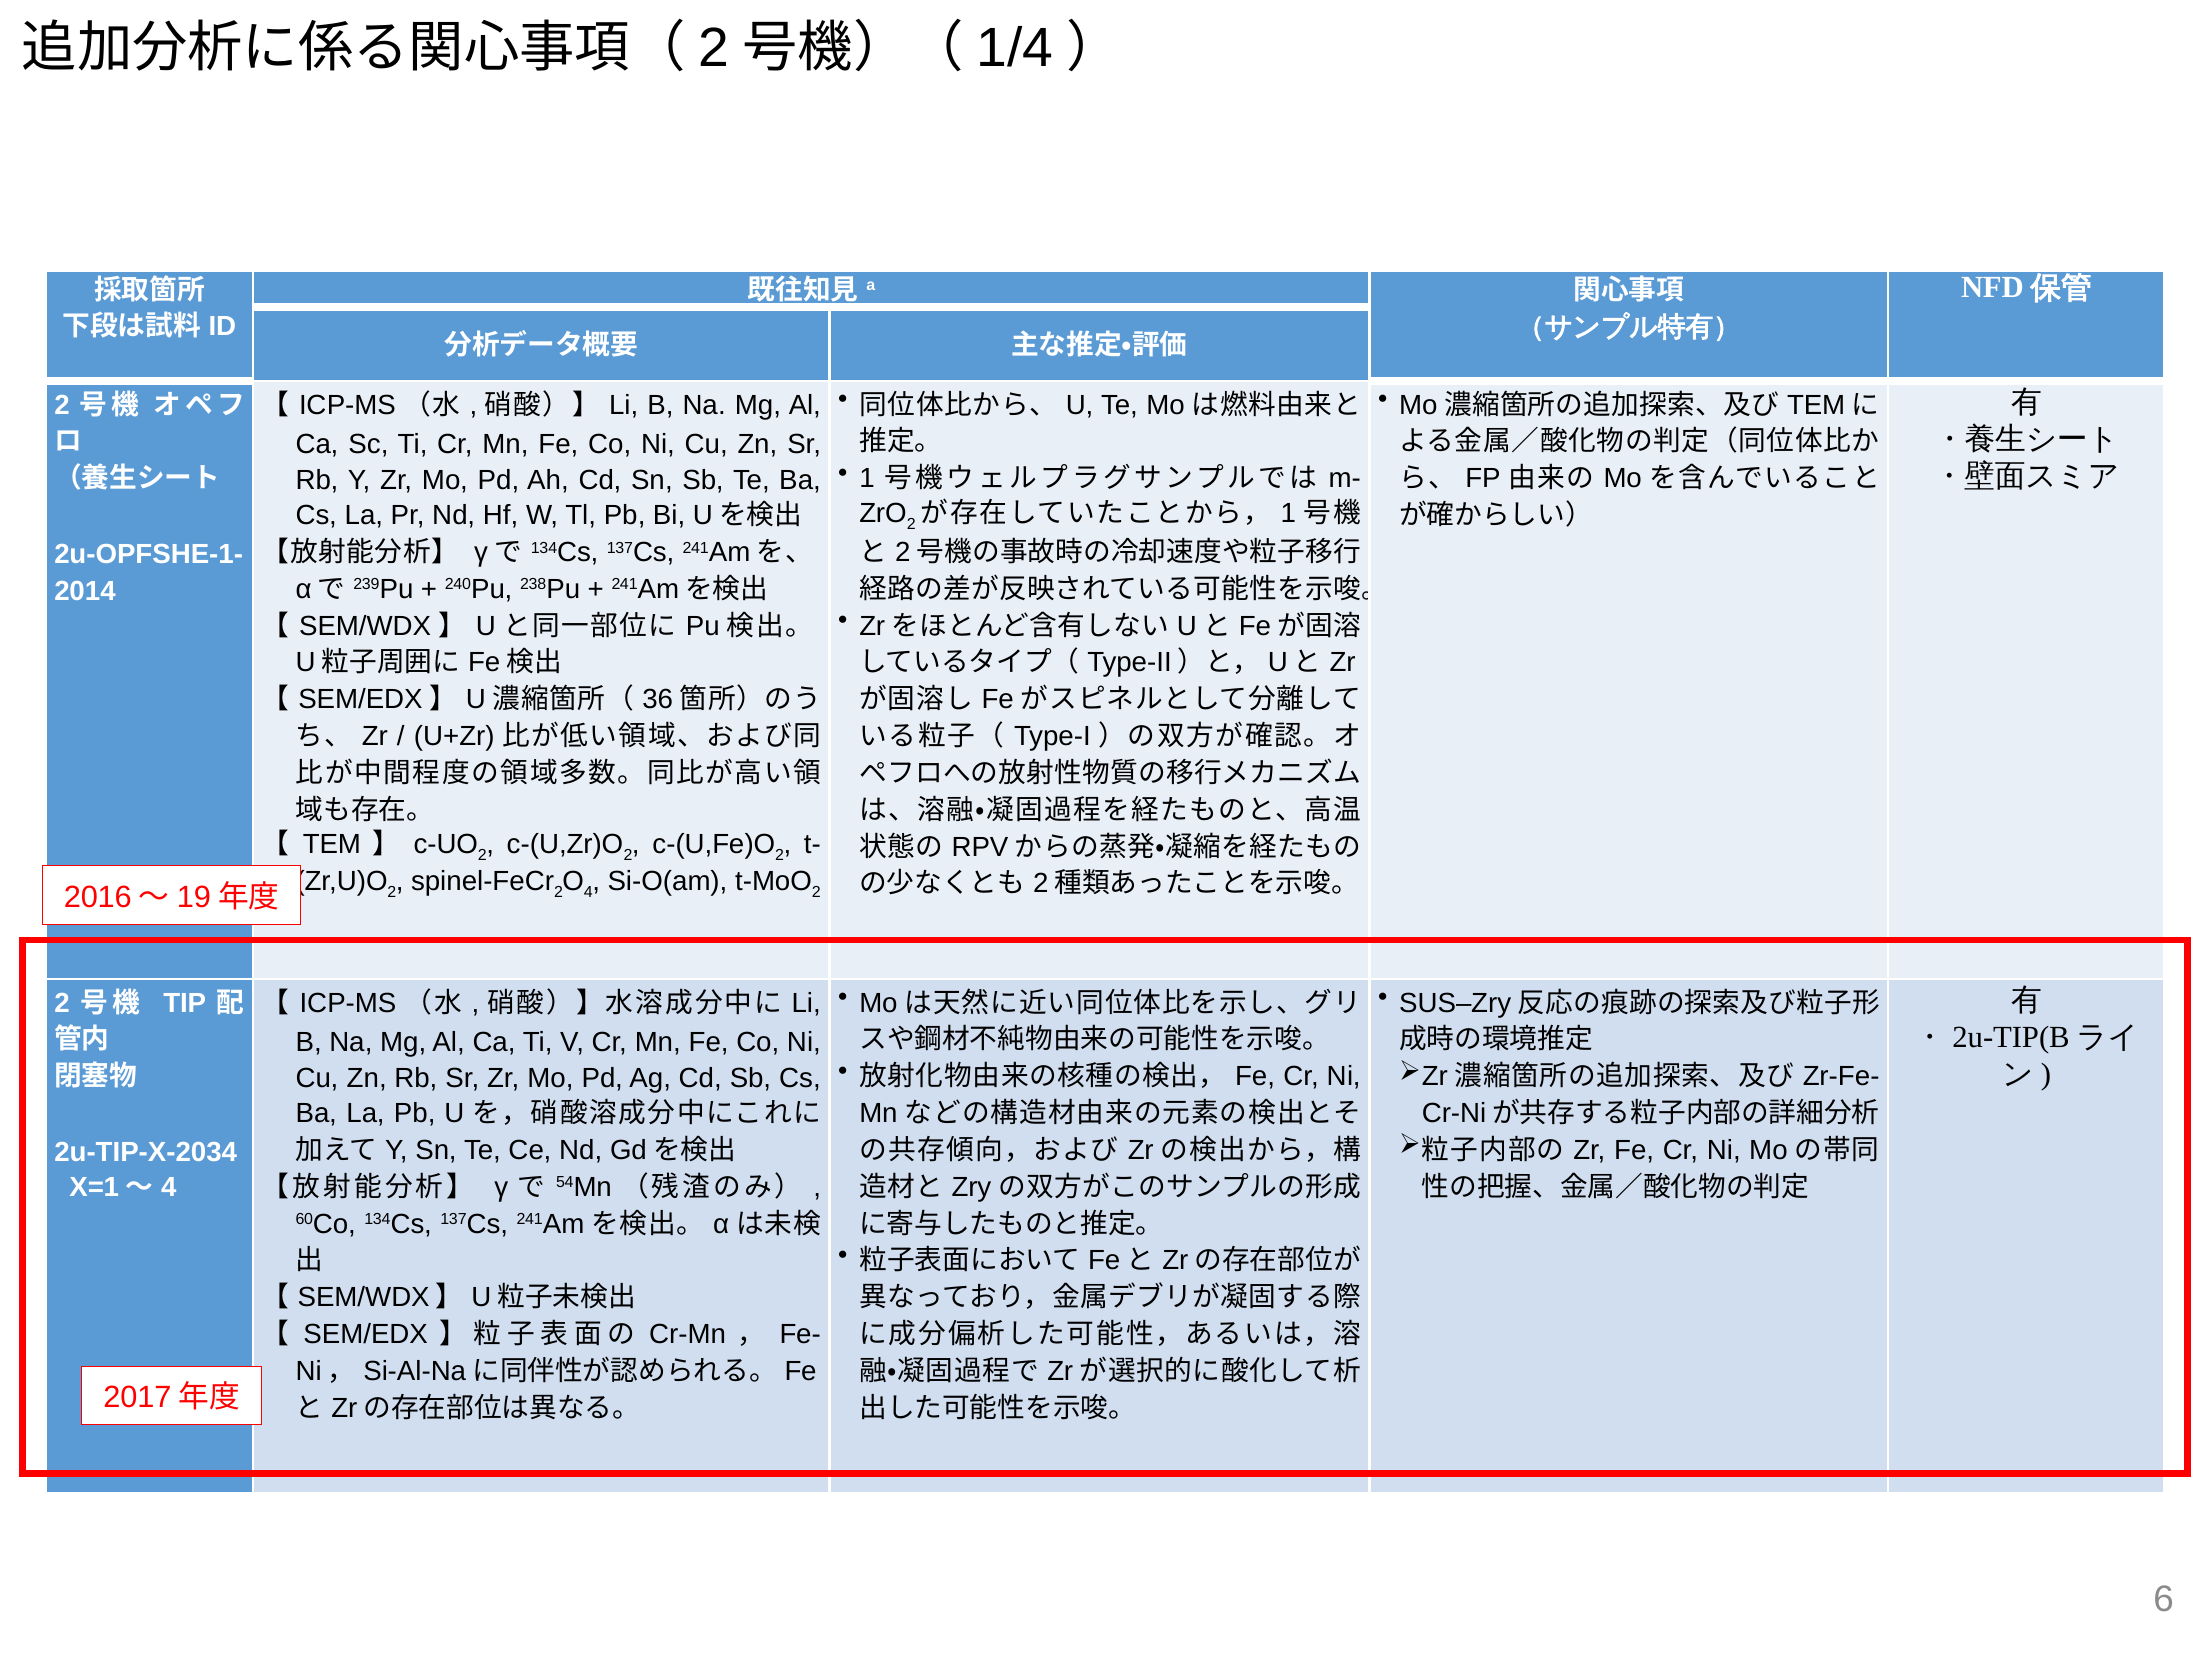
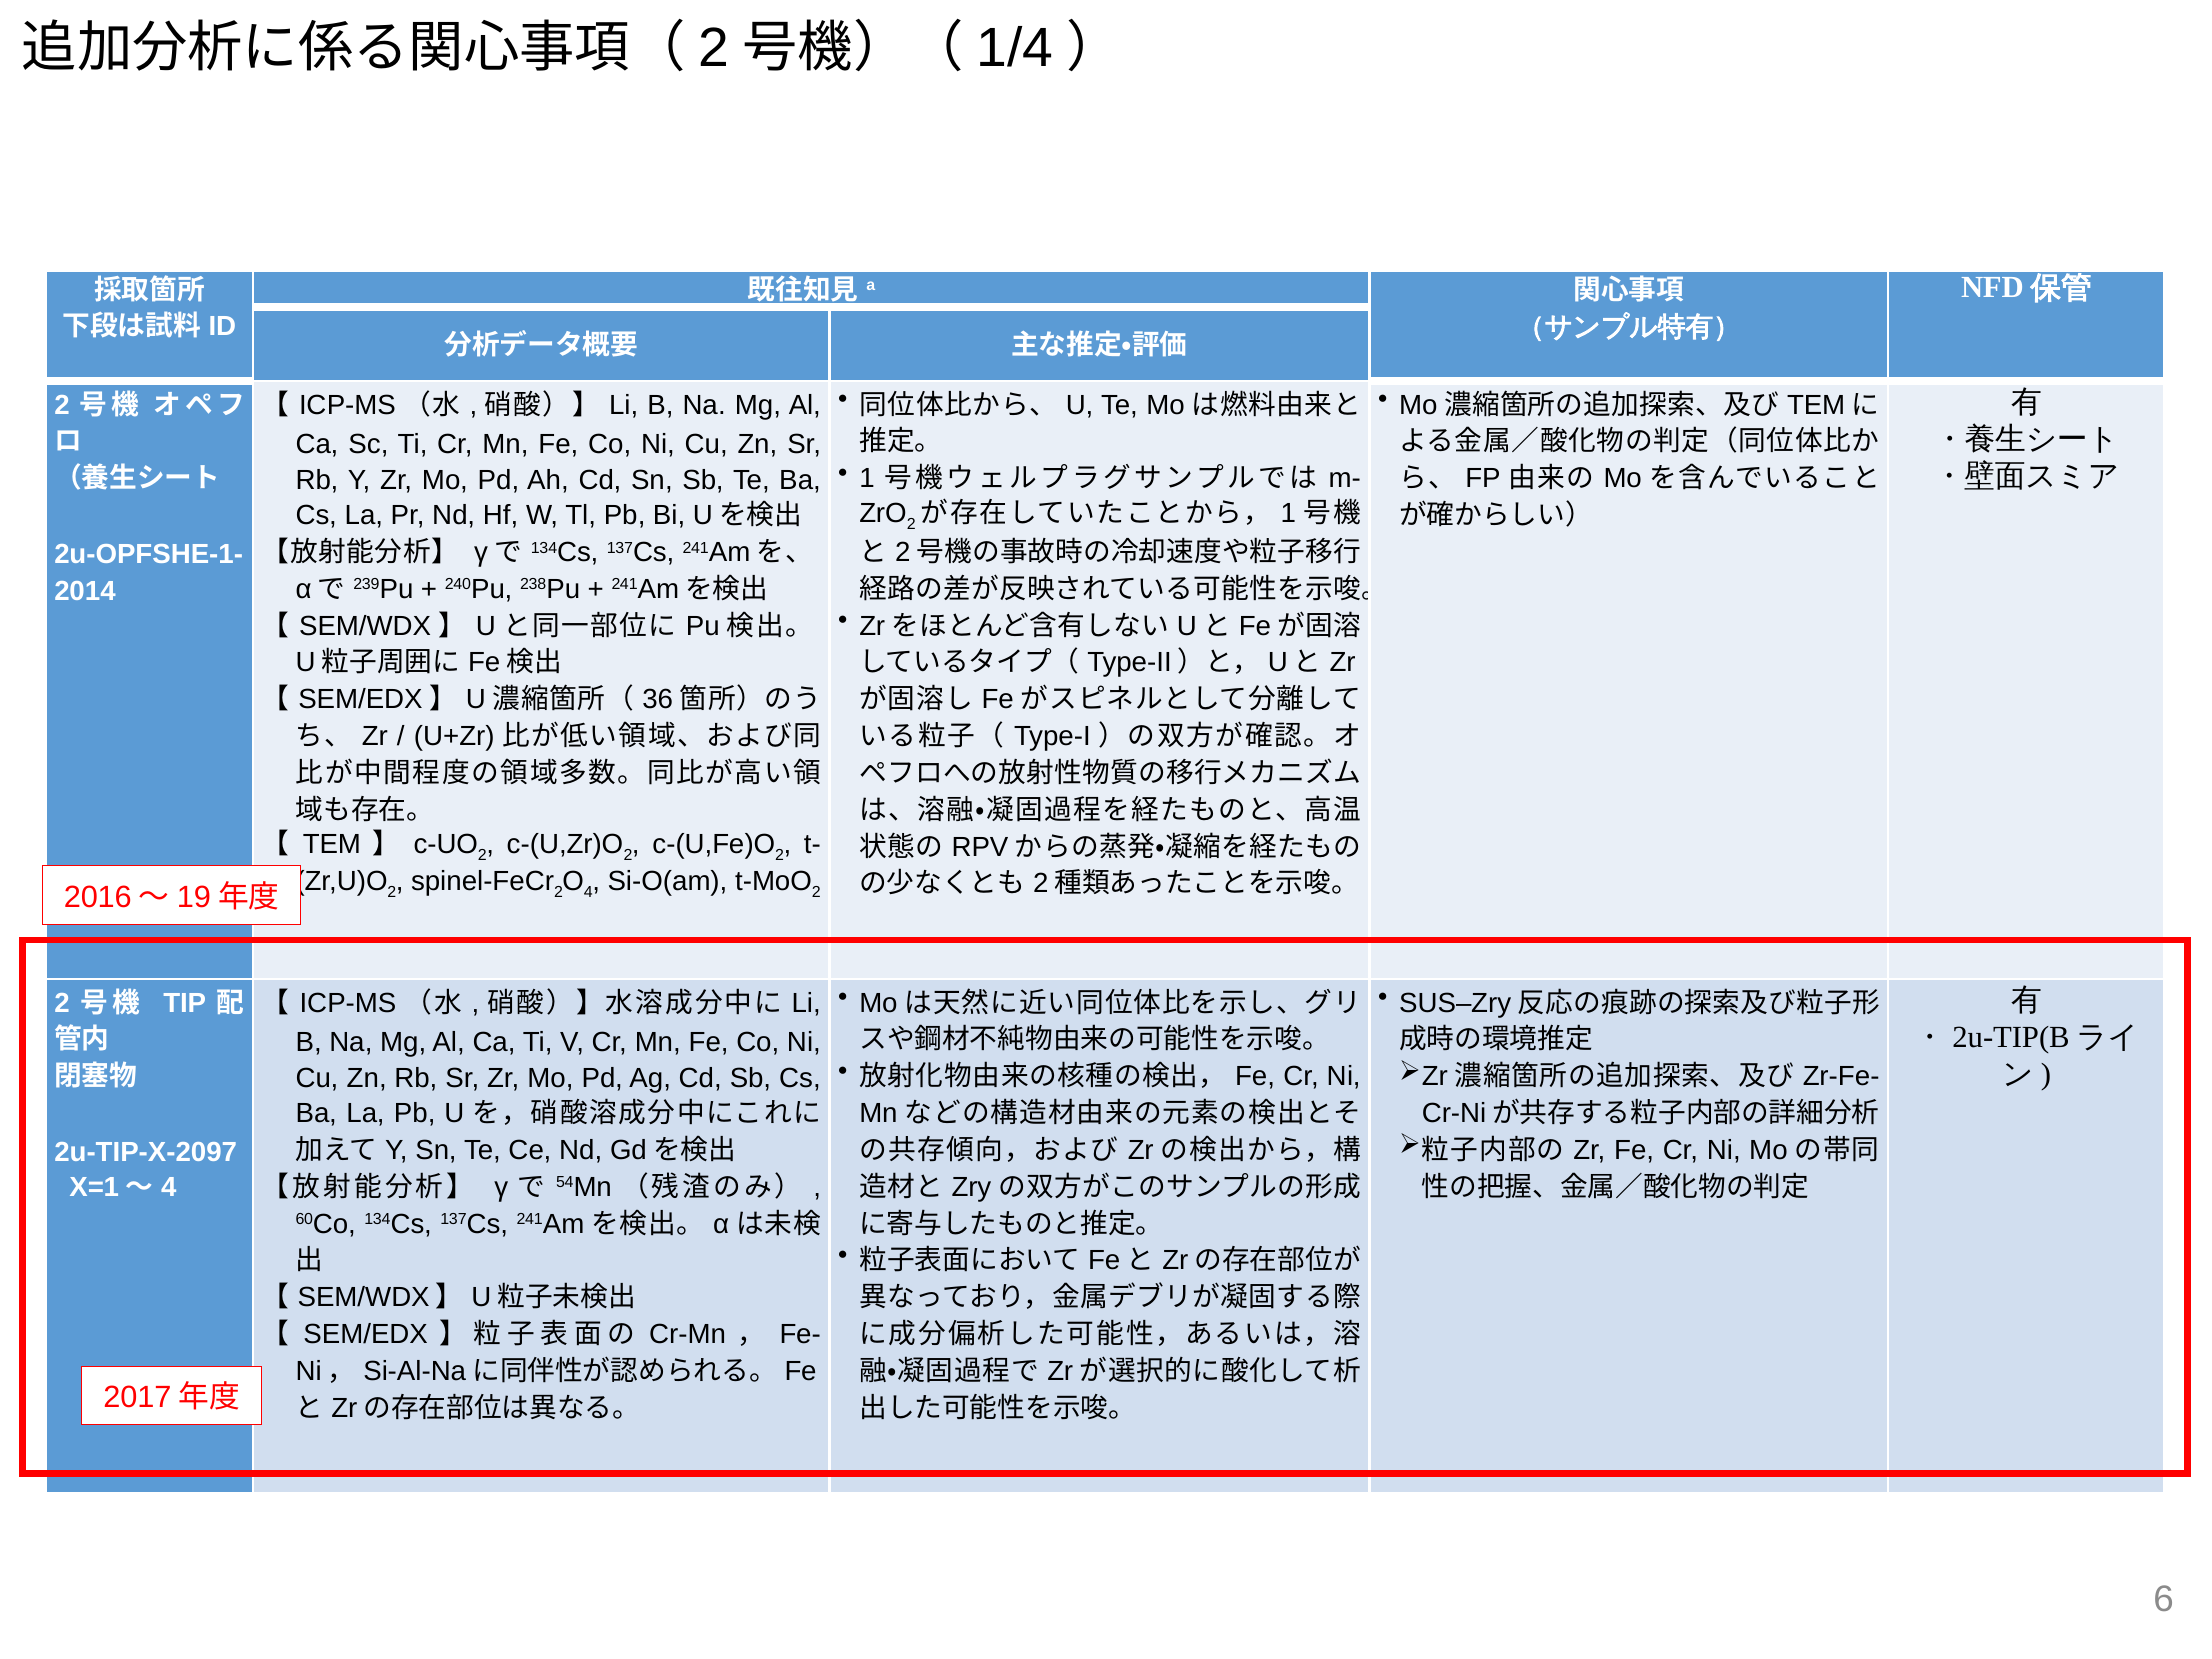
2u-TIP-X-2034: 2u-TIP-X-2034 -> 2u-TIP-X-2097
